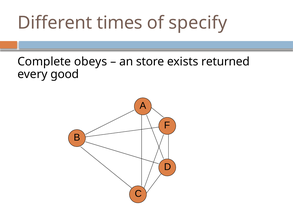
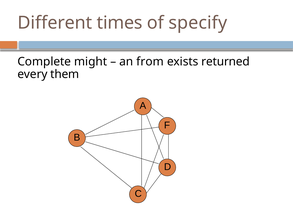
obeys: obeys -> might
store: store -> from
good: good -> them
